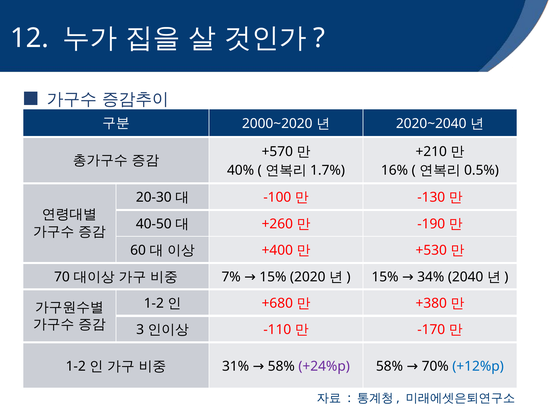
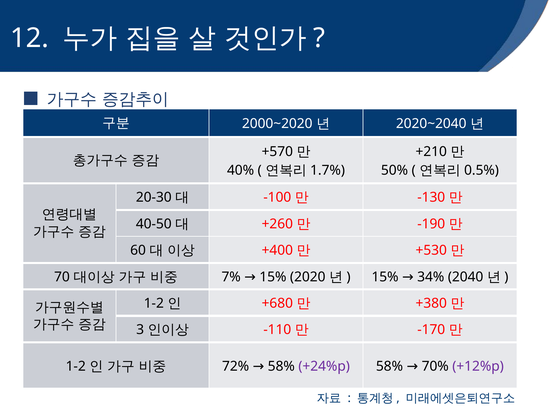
16%: 16% -> 50%
+12%p colour: blue -> purple
31%: 31% -> 72%
